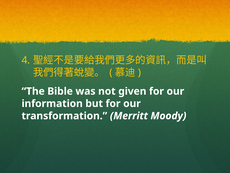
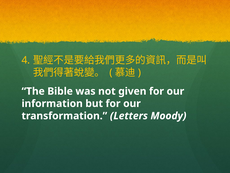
Merritt: Merritt -> Letters
